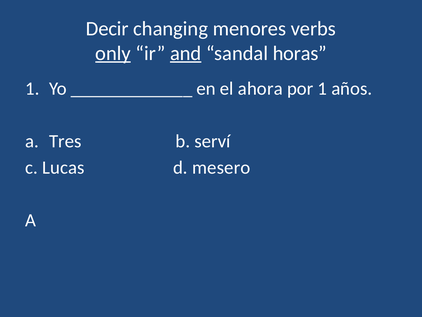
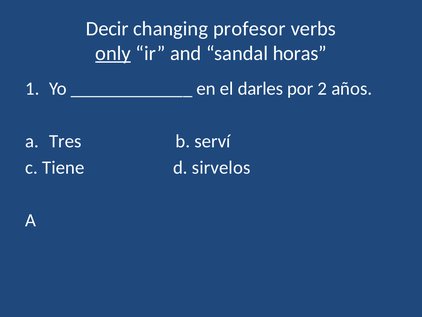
menores: menores -> profesor
and underline: present -> none
ahora: ahora -> darles
por 1: 1 -> 2
Lucas: Lucas -> Tiene
mesero: mesero -> sirvelos
